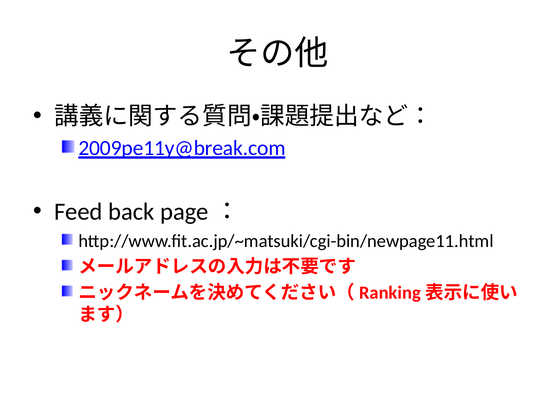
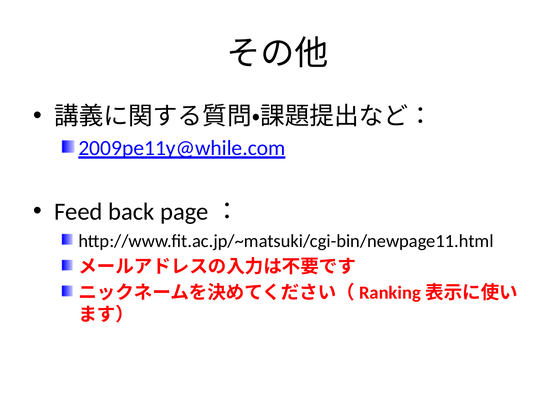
2009pe11y@break.com: 2009pe11y@break.com -> 2009pe11y@while.com
